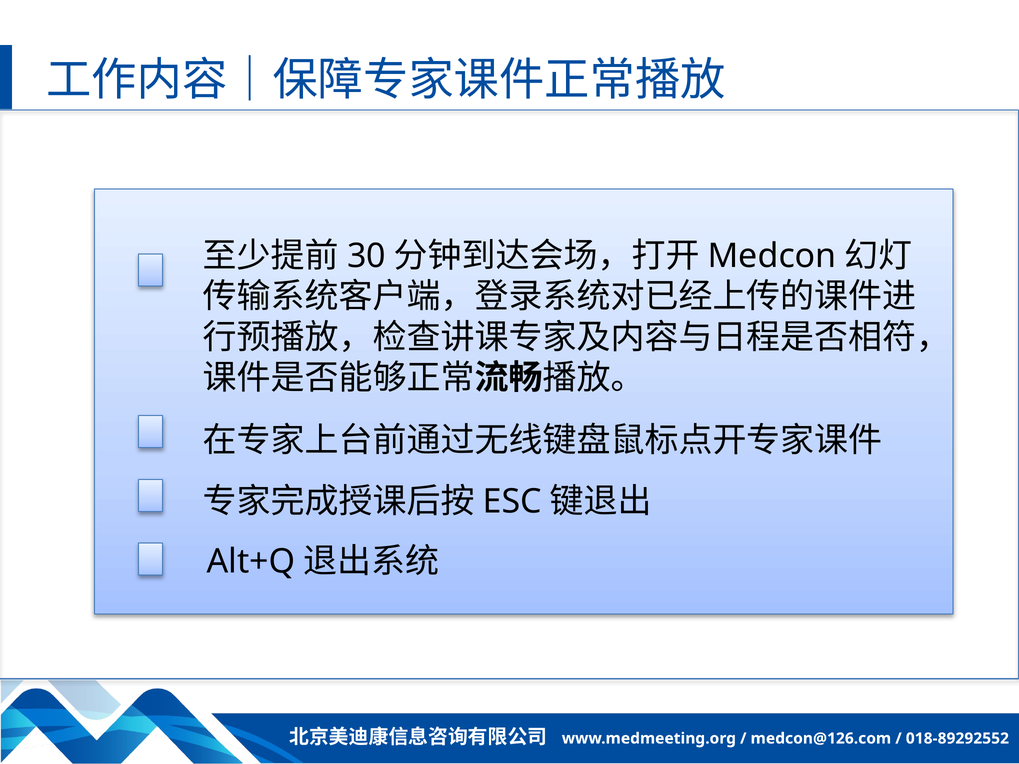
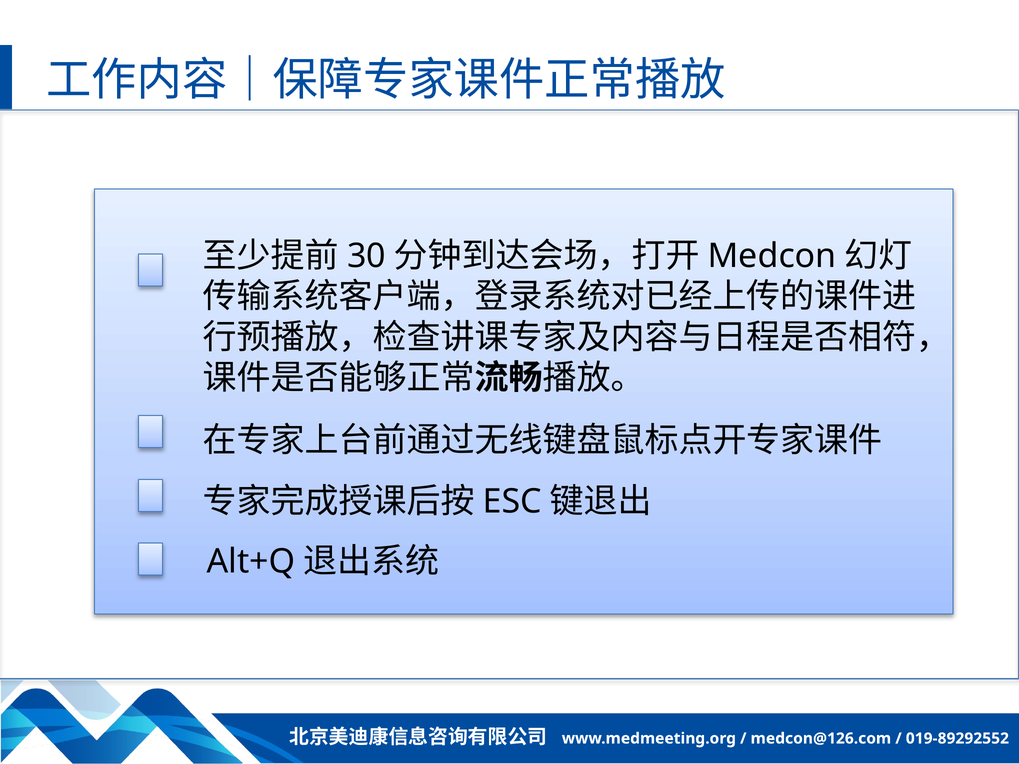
018-89292552: 018-89292552 -> 019-89292552
